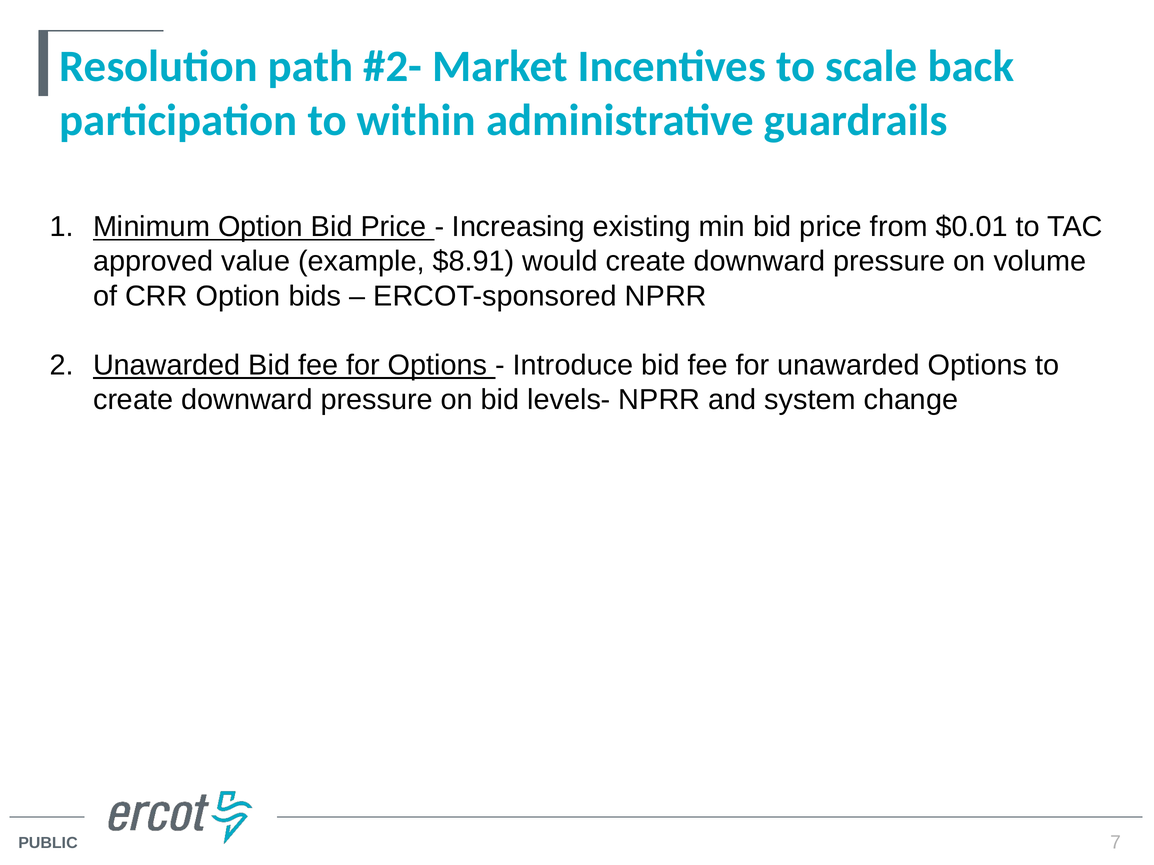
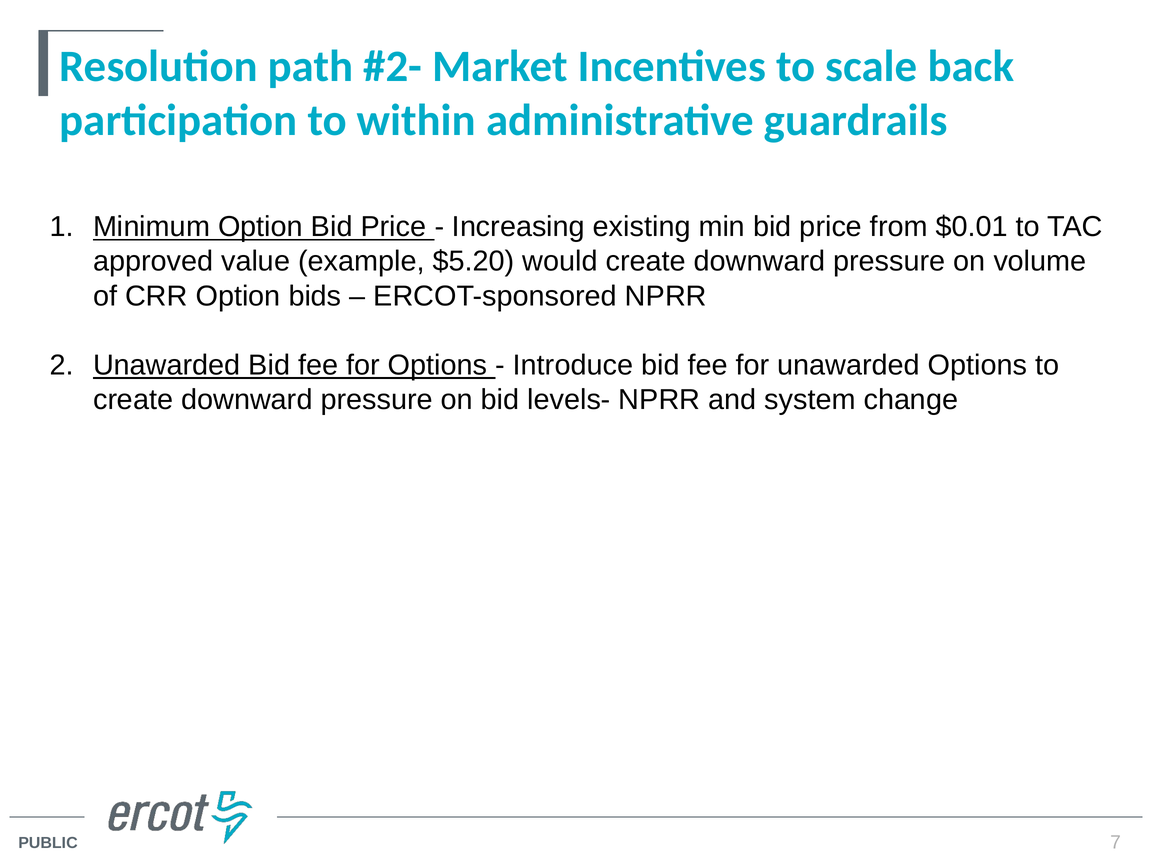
$8.91: $8.91 -> $5.20
